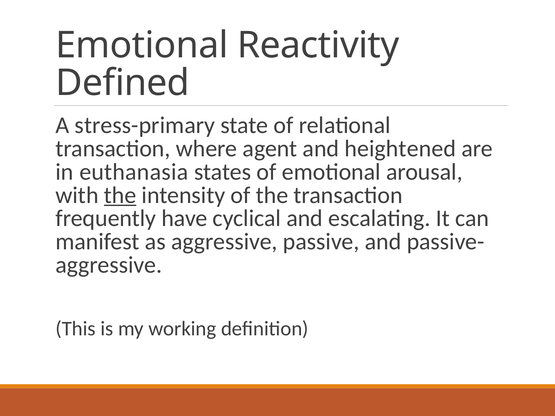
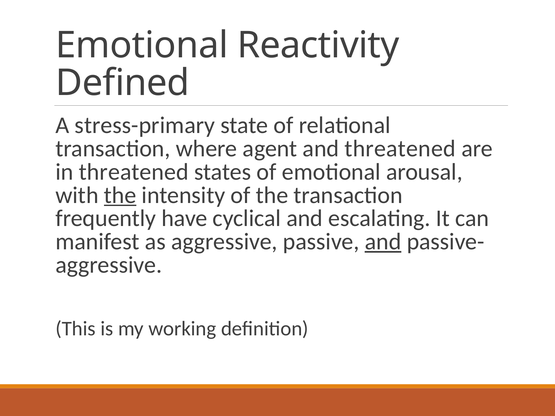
and heightened: heightened -> threatened
in euthanasia: euthanasia -> threatened
and at (383, 242) underline: none -> present
